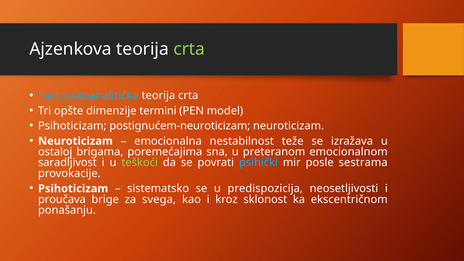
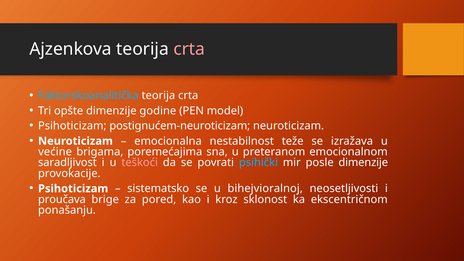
crta at (189, 49) colour: light green -> pink
termini: termini -> godine
ostaloj: ostaloj -> većine
teškoći colour: light green -> pink
posle sestrama: sestrama -> dimenzije
predispozicija: predispozicija -> bihejvioralnoj
svega: svega -> pored
